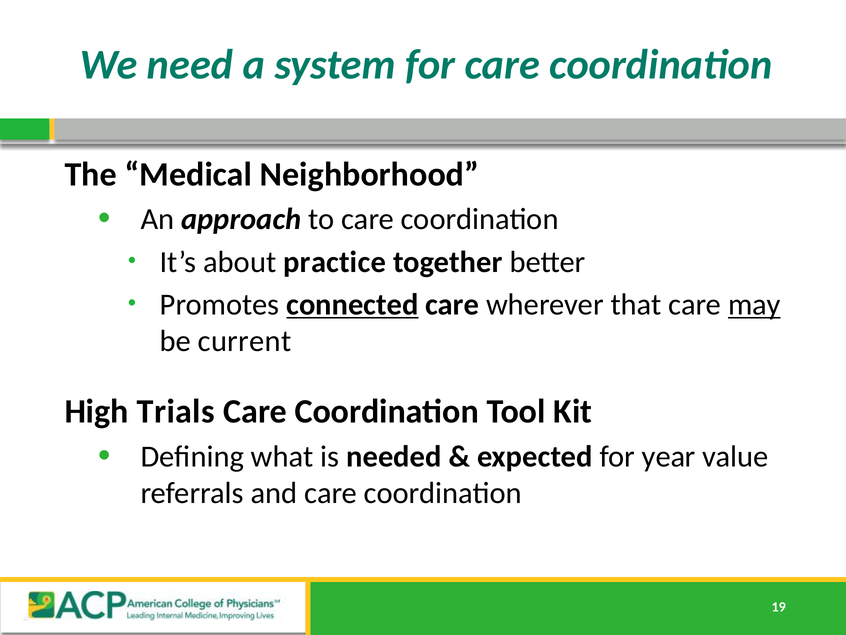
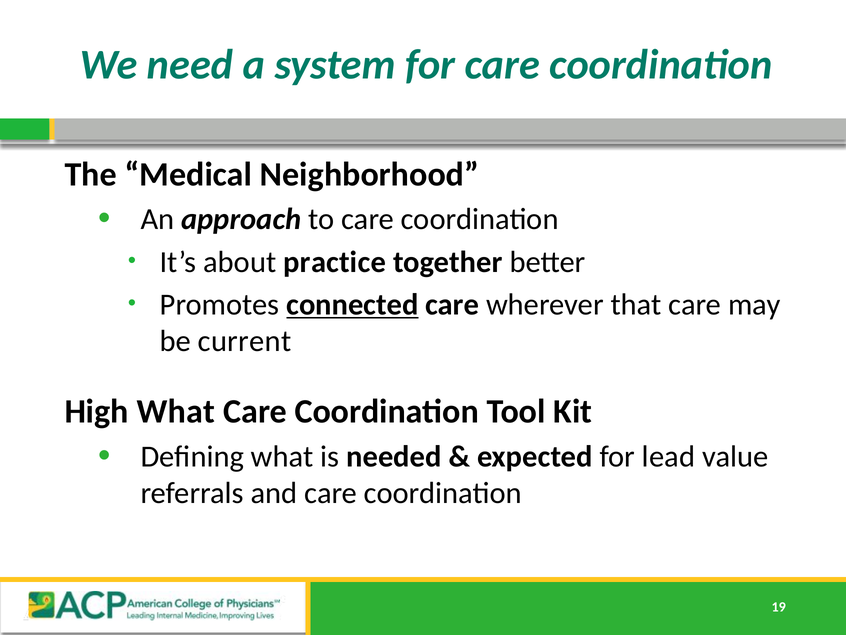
may underline: present -> none
High Trials: Trials -> What
year: year -> lead
